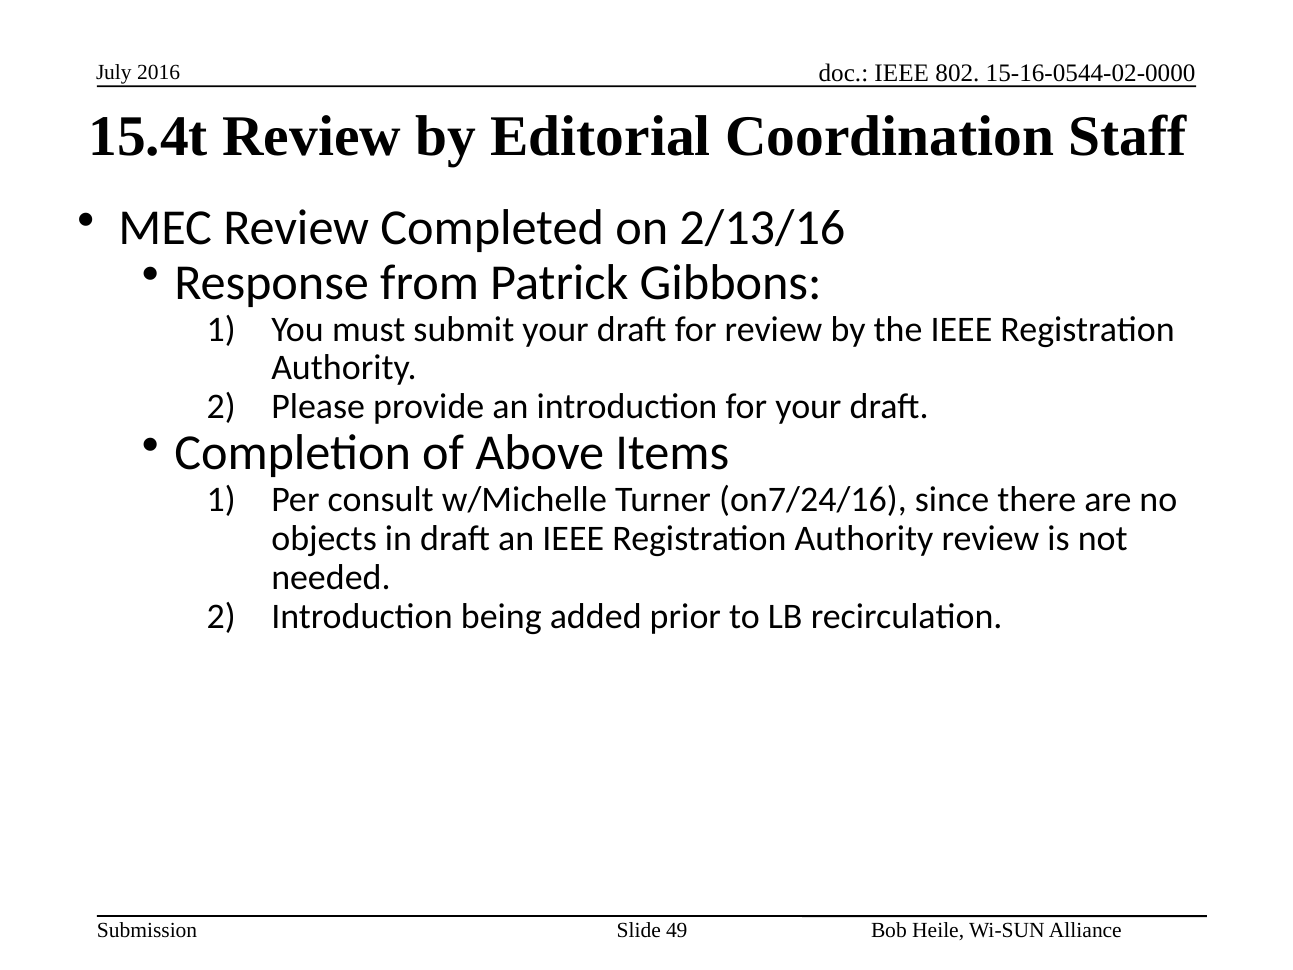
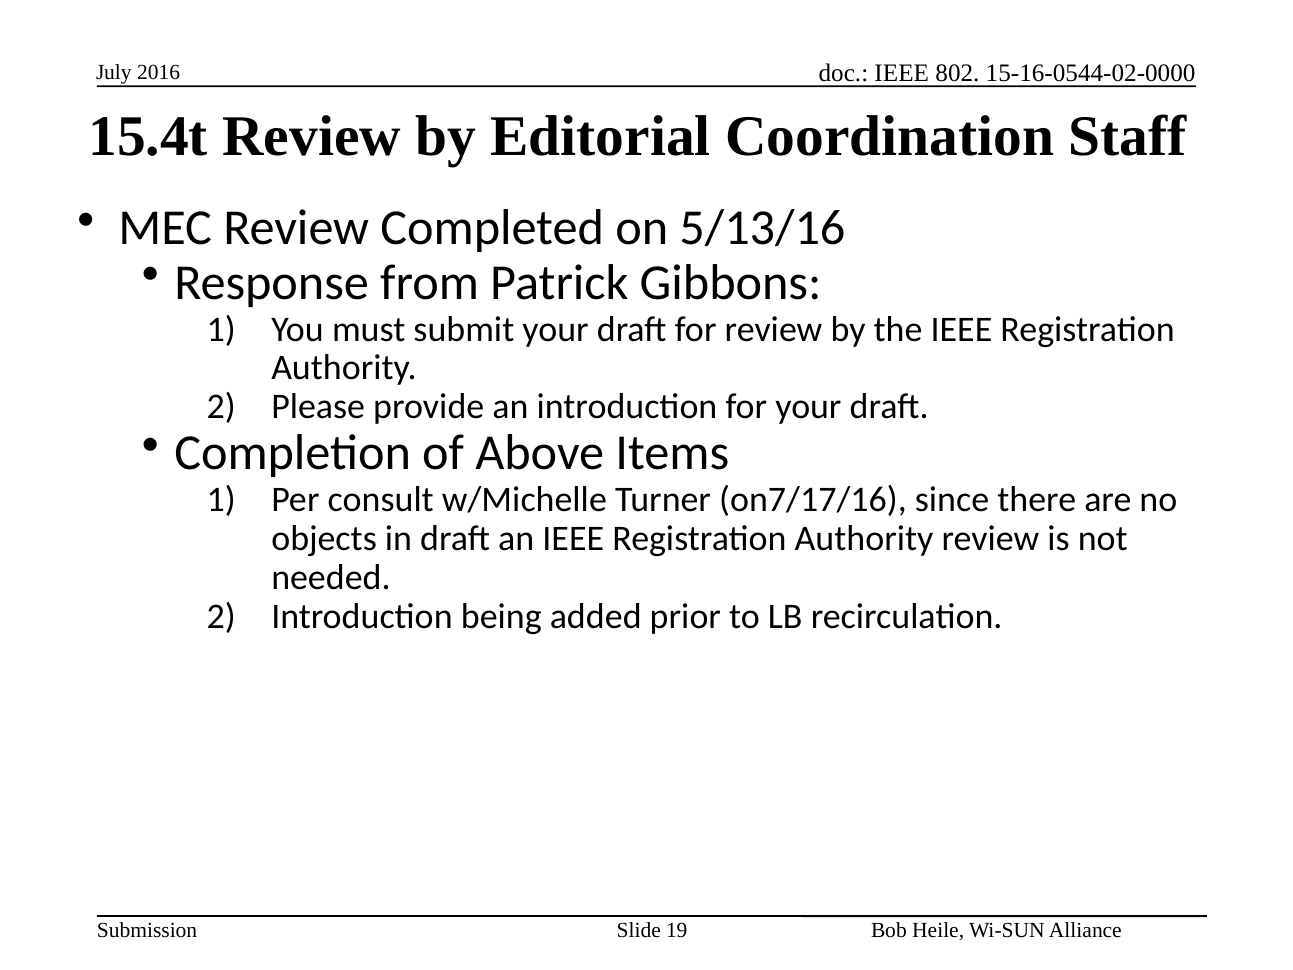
2/13/16: 2/13/16 -> 5/13/16
on7/24/16: on7/24/16 -> on7/17/16
49: 49 -> 19
